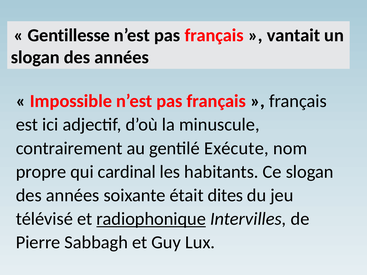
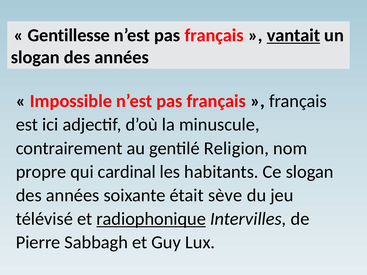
vantait underline: none -> present
Exécute: Exécute -> Religion
dites: dites -> sève
